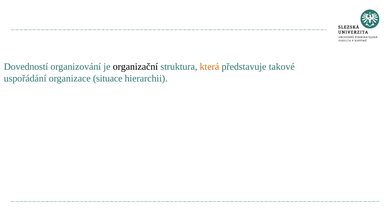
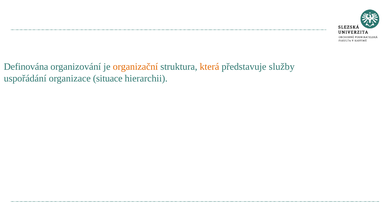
Dovedností: Dovedností -> Definována
organizační colour: black -> orange
takové: takové -> služby
